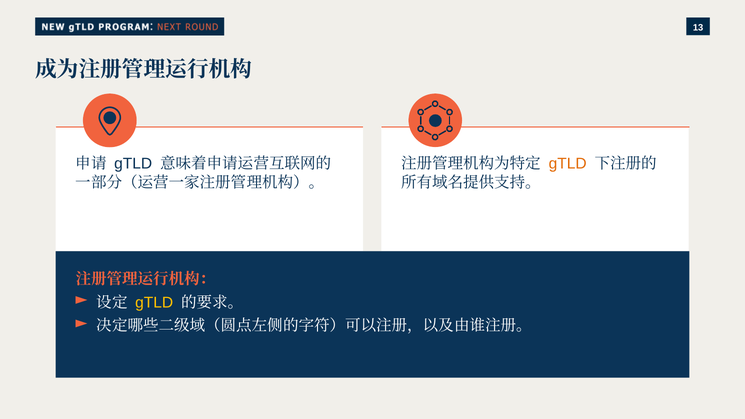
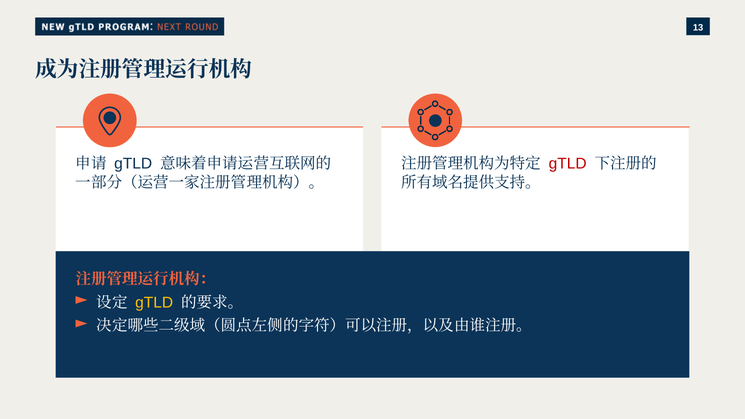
gTLD at (568, 164) colour: orange -> red
